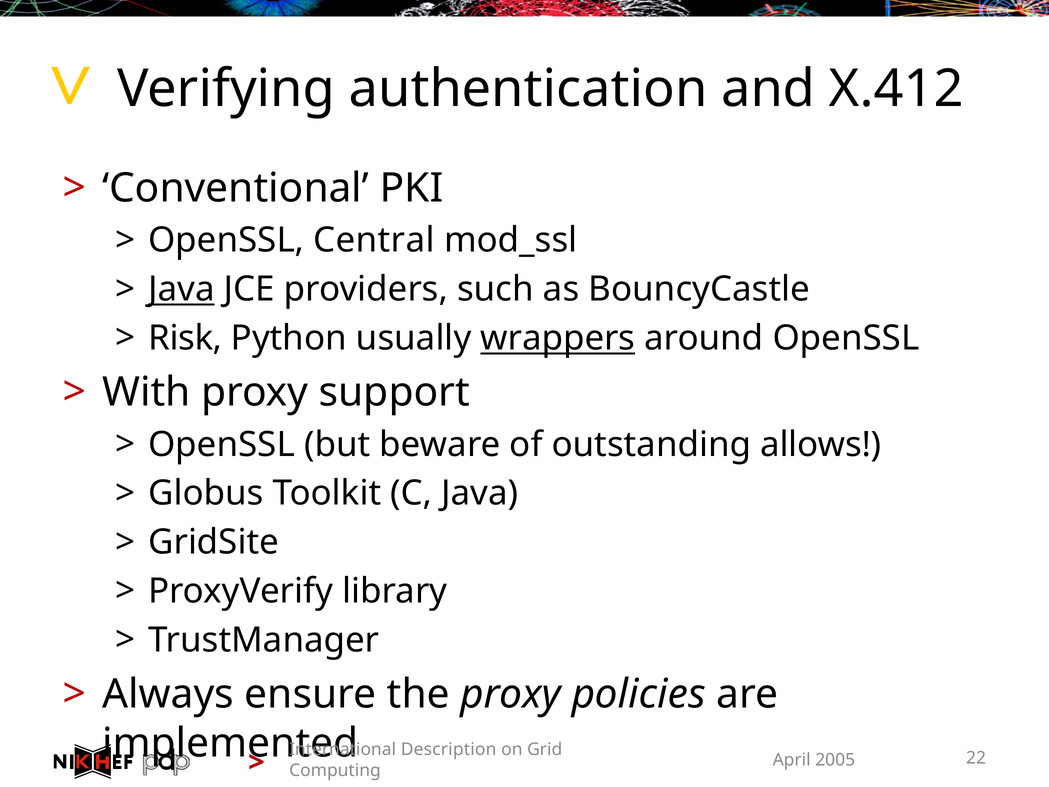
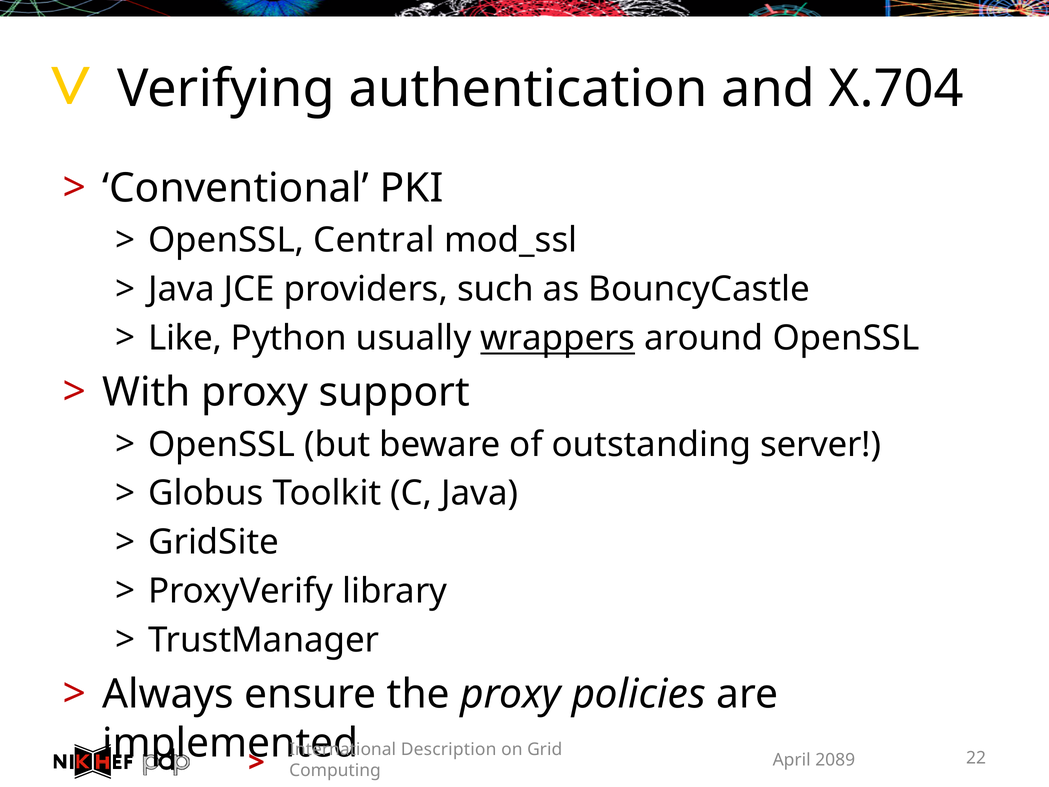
X.412: X.412 -> X.704
Java at (181, 289) underline: present -> none
Risk: Risk -> Like
allows: allows -> server
2005: 2005 -> 2089
